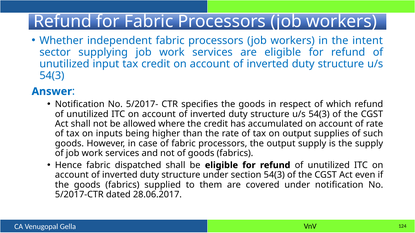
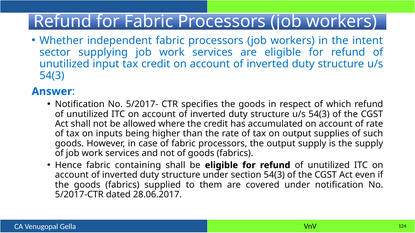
dispatched: dispatched -> containing
